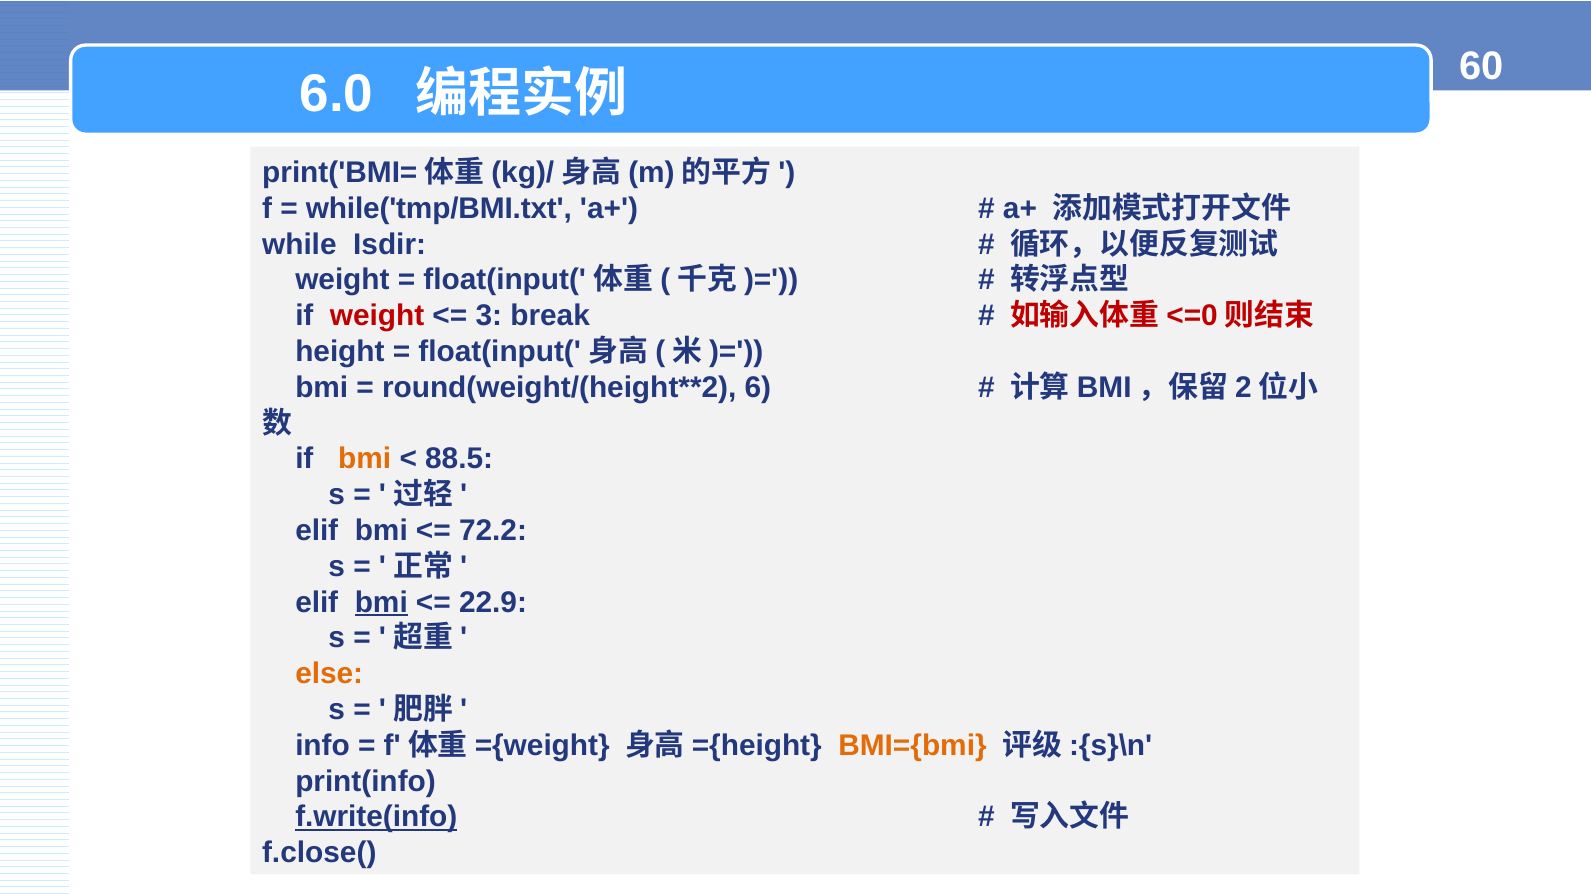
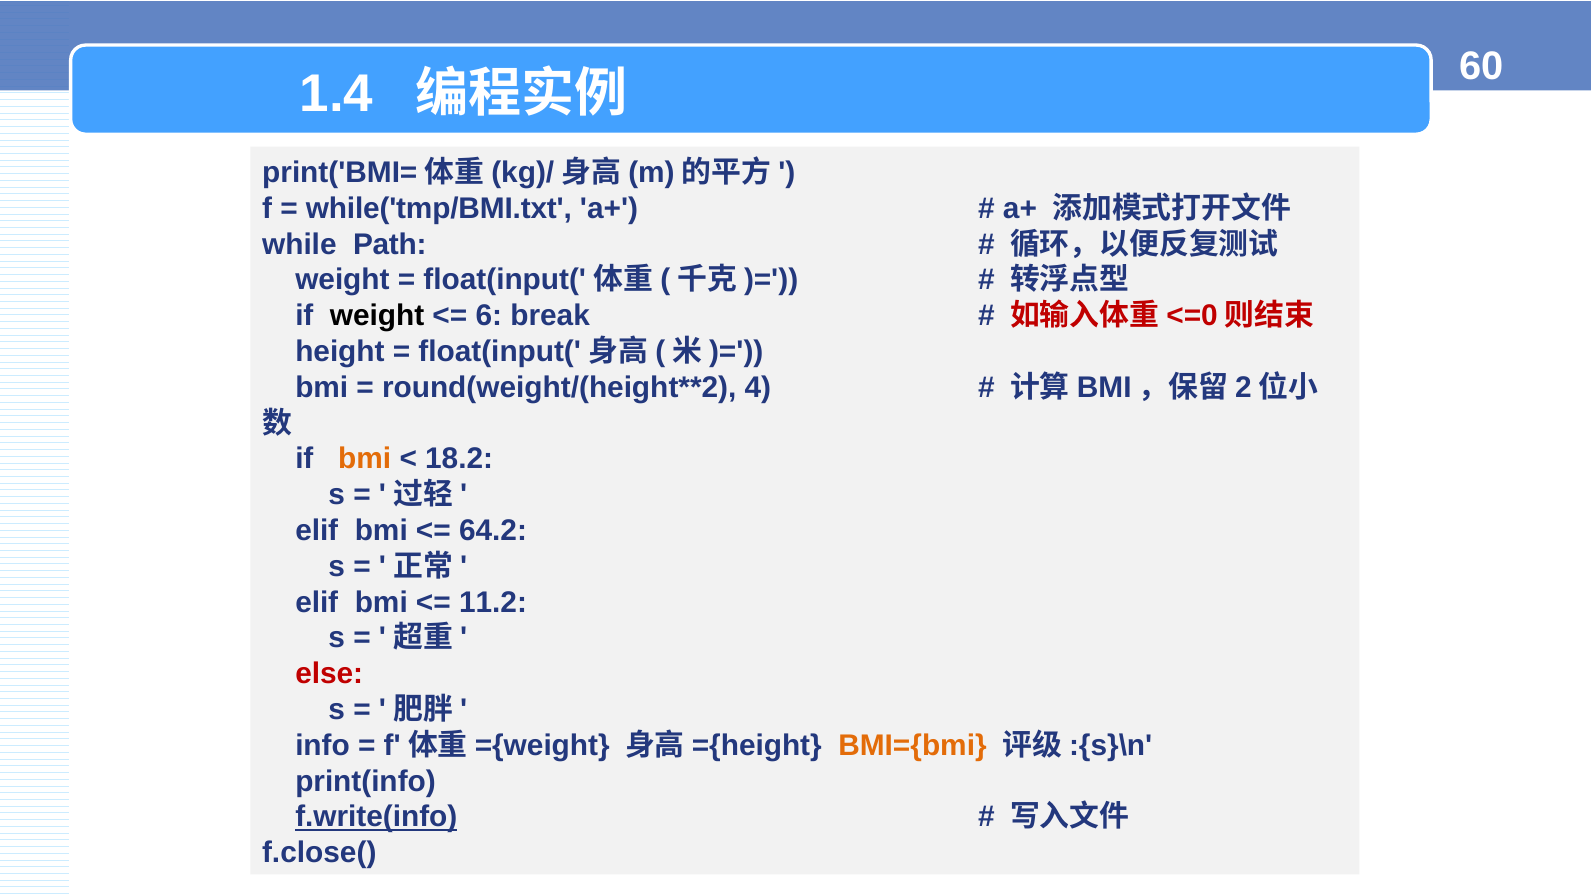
6.0: 6.0 -> 1.4
Isdir: Isdir -> Path
weight at (377, 316) colour: red -> black
3: 3 -> 6
6: 6 -> 4
88.5: 88.5 -> 18.2
72.2: 72.2 -> 64.2
bmi at (381, 602) underline: present -> none
22.9: 22.9 -> 11.2
else colour: orange -> red
